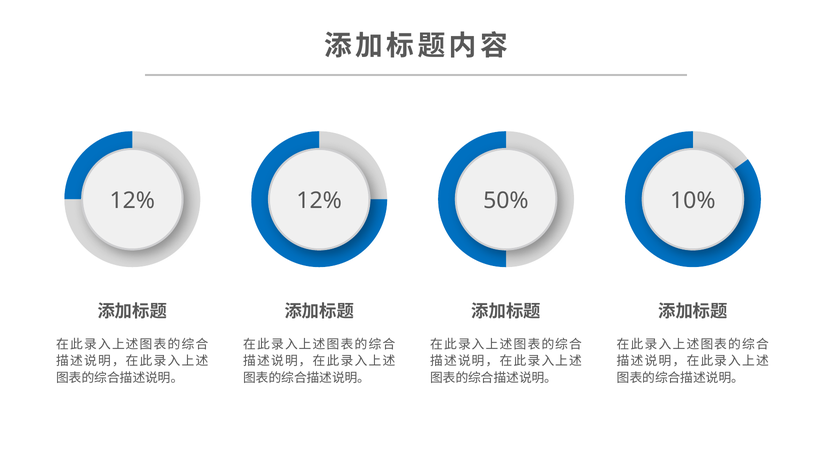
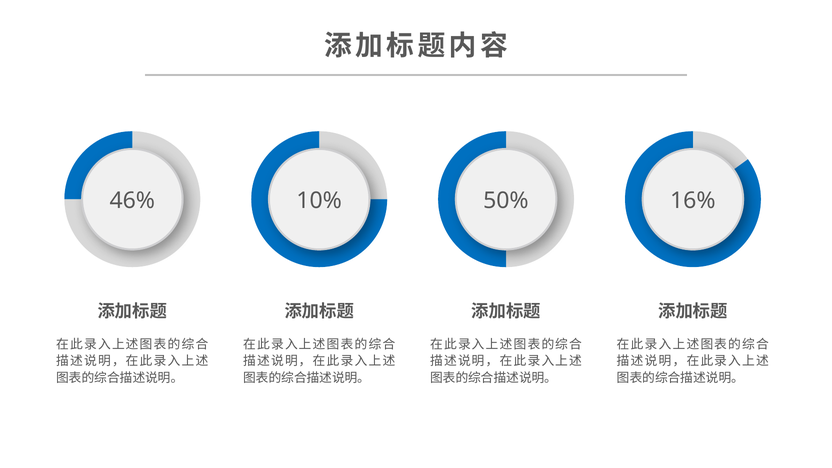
12% at (132, 201): 12% -> 46%
12% at (319, 201): 12% -> 10%
10%: 10% -> 16%
